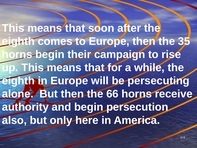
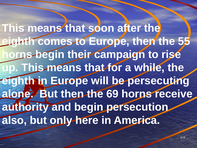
35: 35 -> 55
66: 66 -> 69
